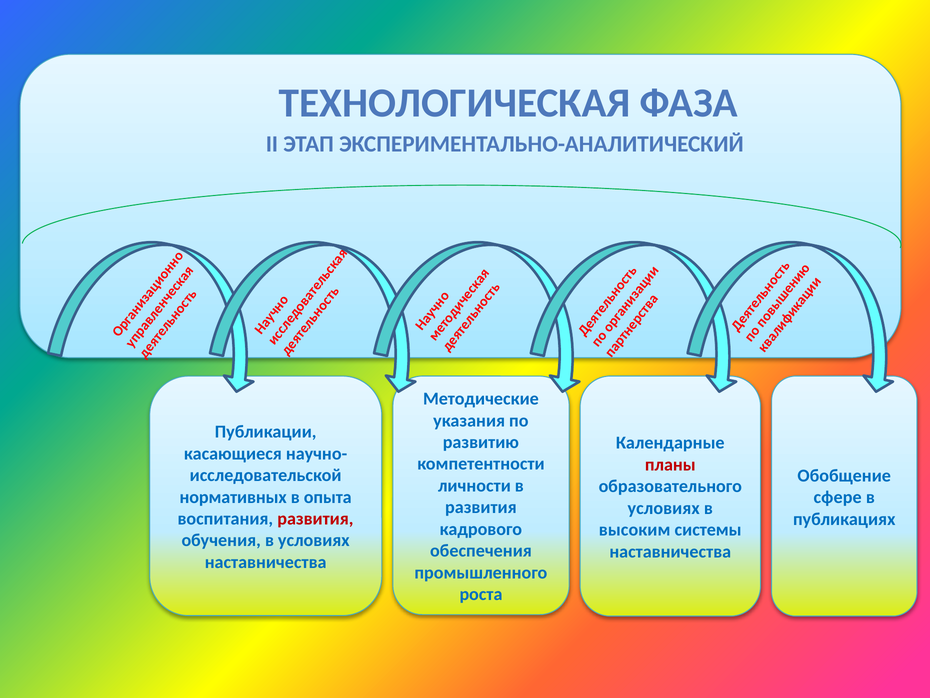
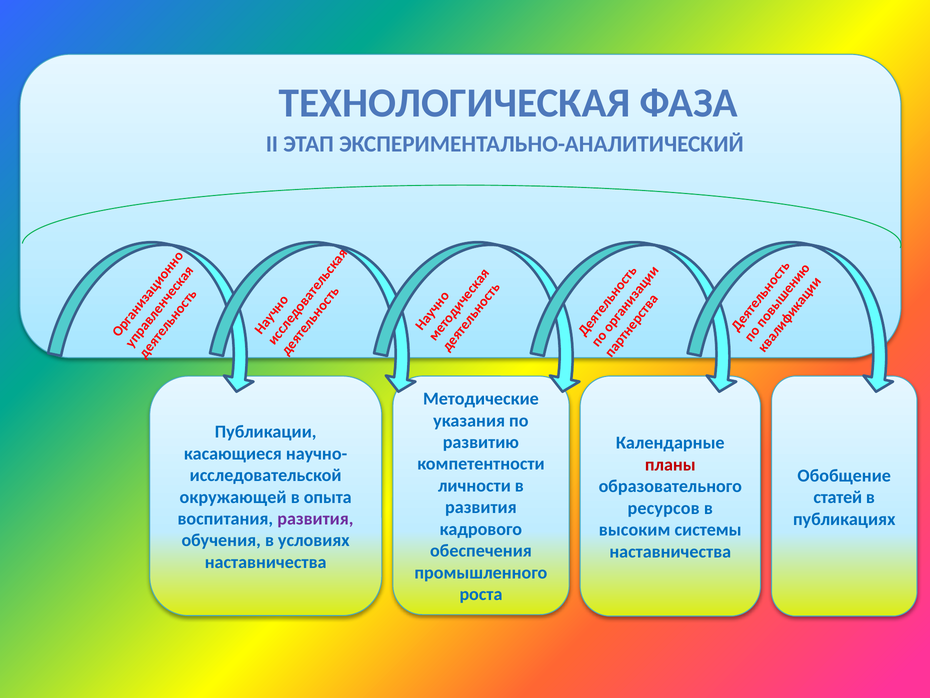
нормативных: нормативных -> окружающей
сфере: сфере -> статей
условиях at (664, 508): условиях -> ресурсов
развития at (315, 518) colour: red -> purple
